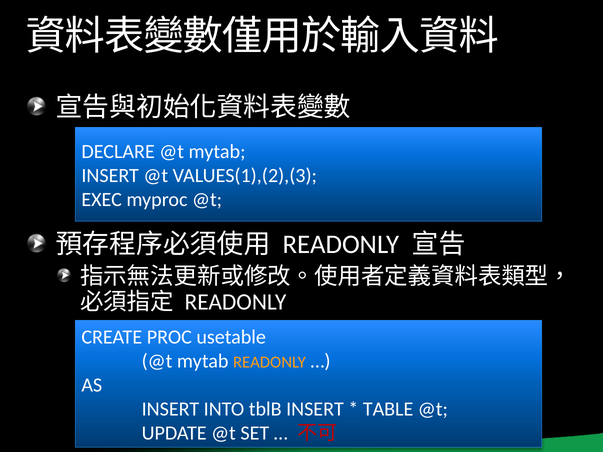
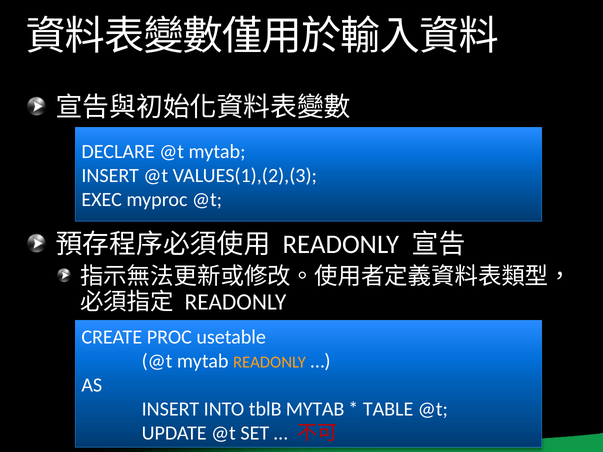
tblB INSERT: INSERT -> MYTAB
